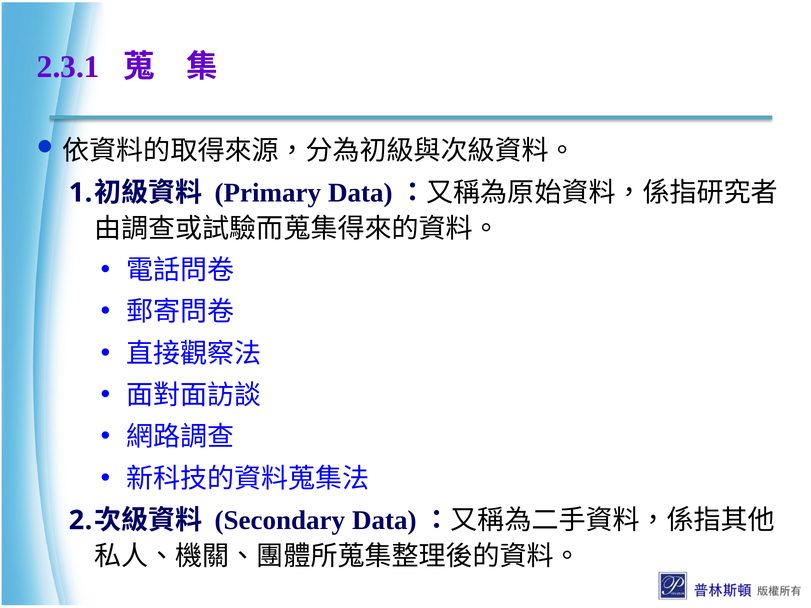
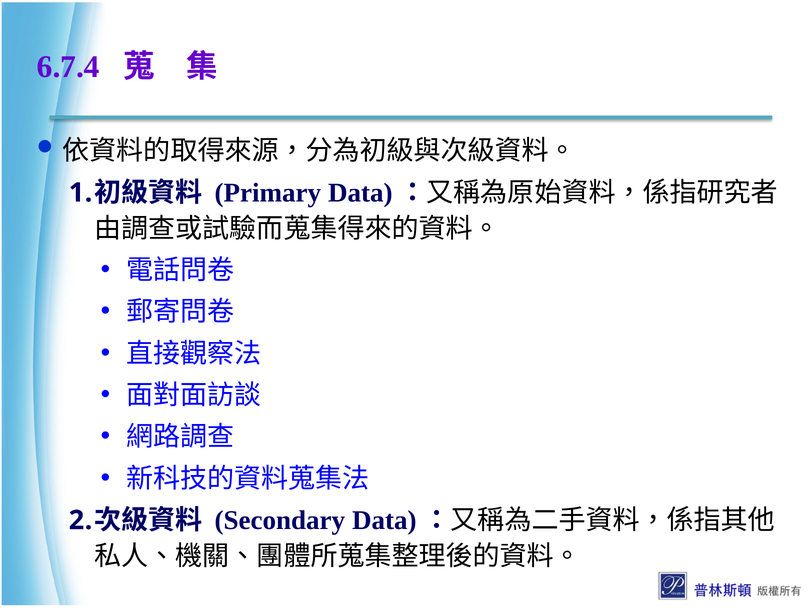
2.3.1: 2.3.1 -> 6.7.4
